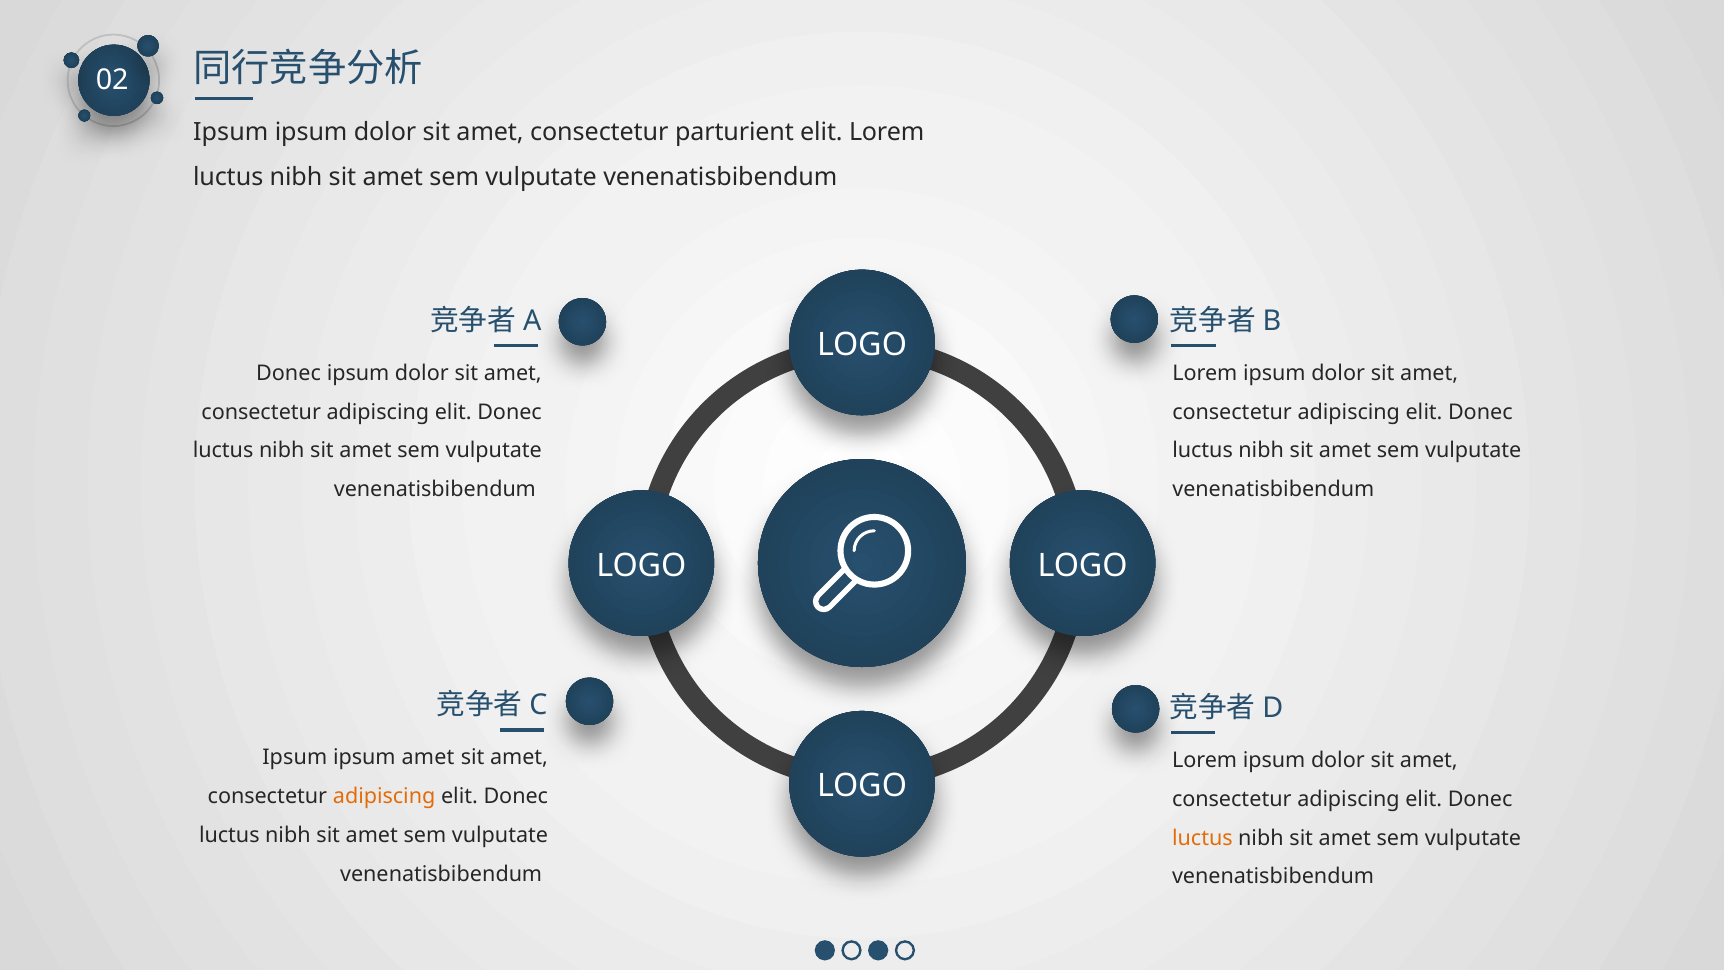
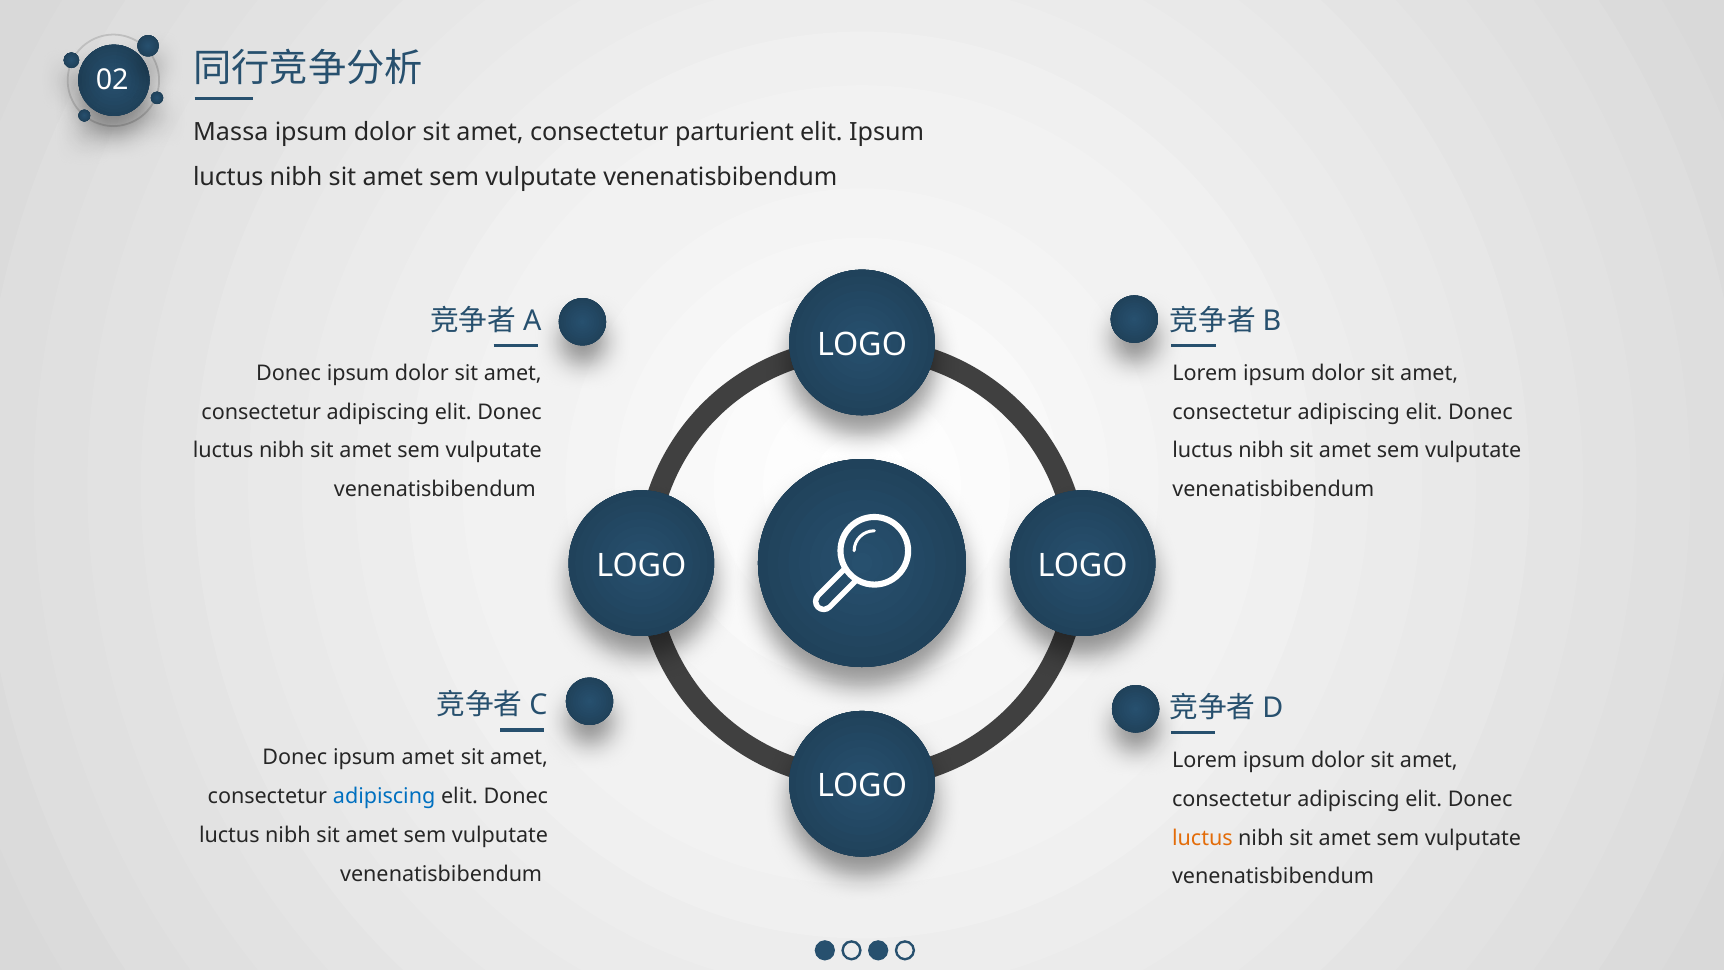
Ipsum at (231, 132): Ipsum -> Massa
elit Lorem: Lorem -> Ipsum
Ipsum at (295, 757): Ipsum -> Donec
adipiscing at (384, 796) colour: orange -> blue
